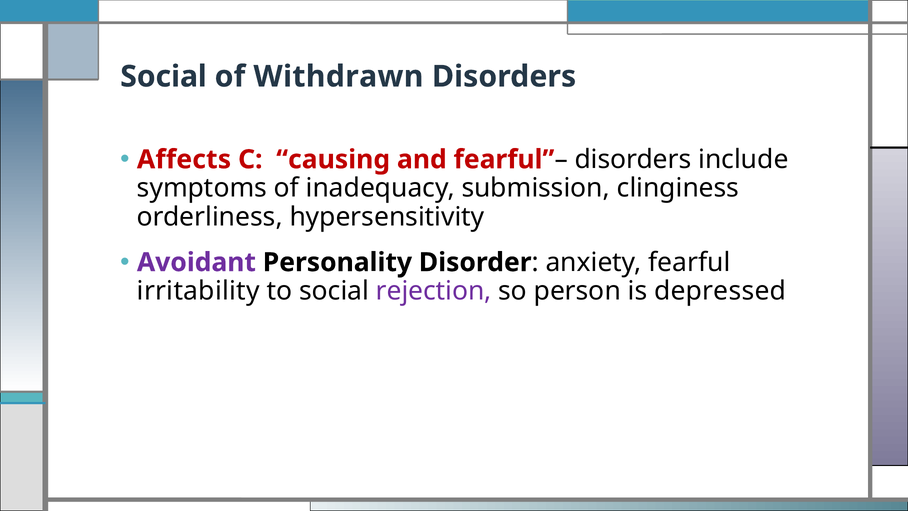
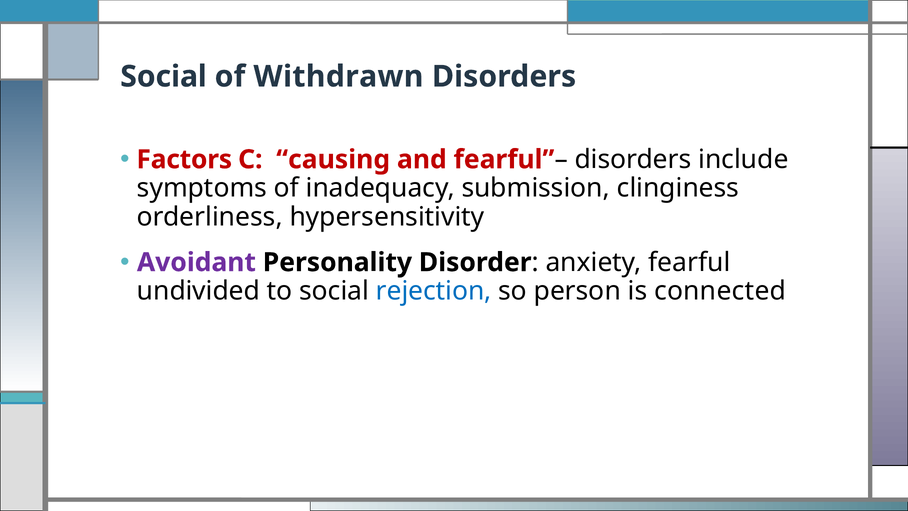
Affects: Affects -> Factors
irritability: irritability -> undivided
rejection colour: purple -> blue
depressed: depressed -> connected
